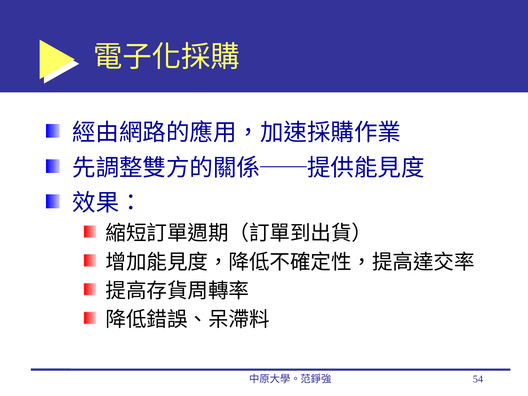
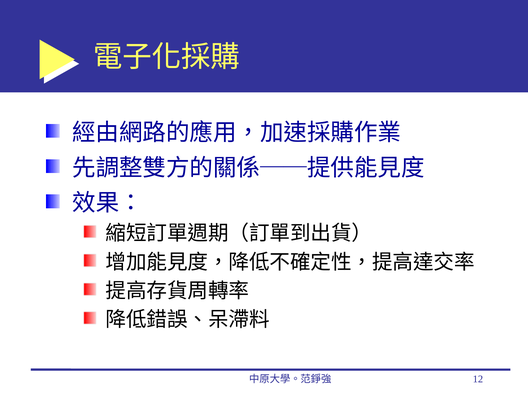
54: 54 -> 12
